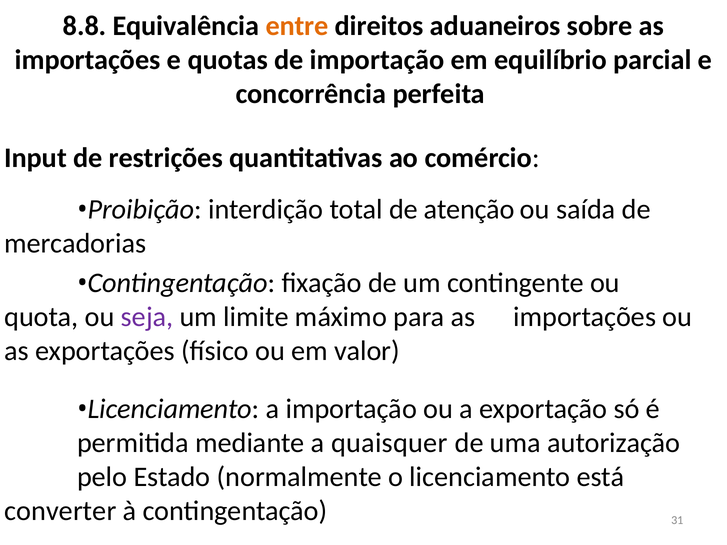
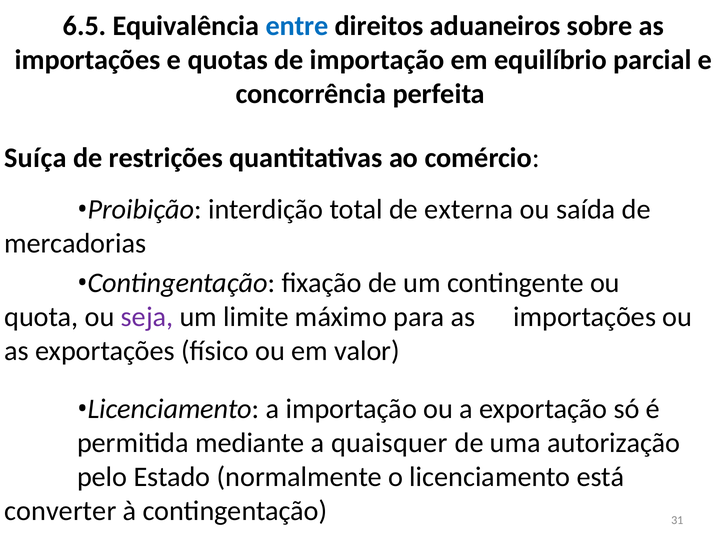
8.8: 8.8 -> 6.5
entre colour: orange -> blue
Input: Input -> Suíça
atenção: atenção -> externa
